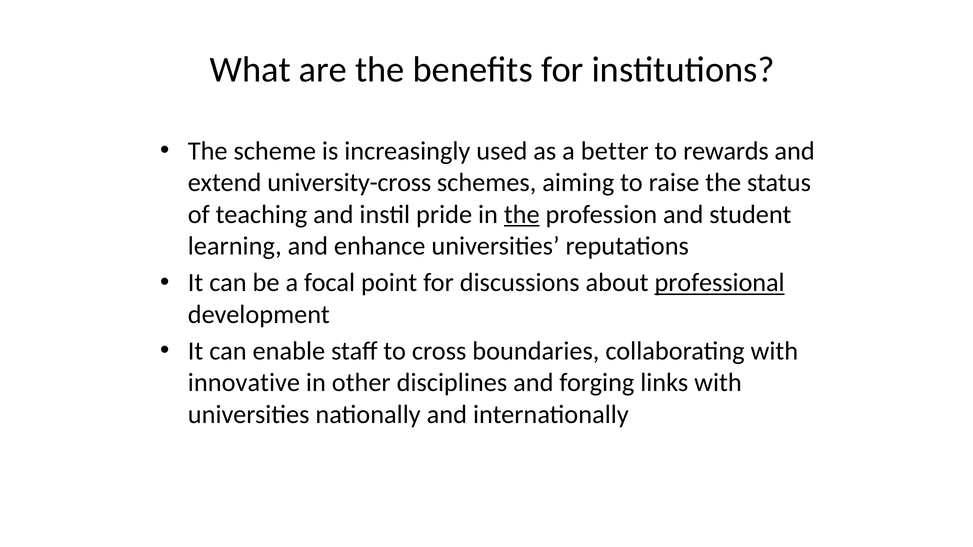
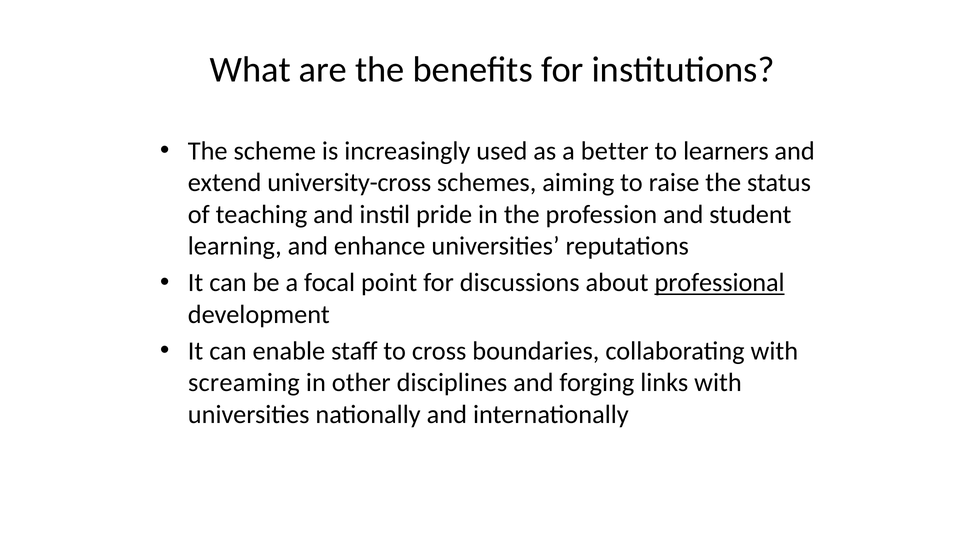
rewards: rewards -> learners
the at (522, 214) underline: present -> none
innovative: innovative -> screaming
